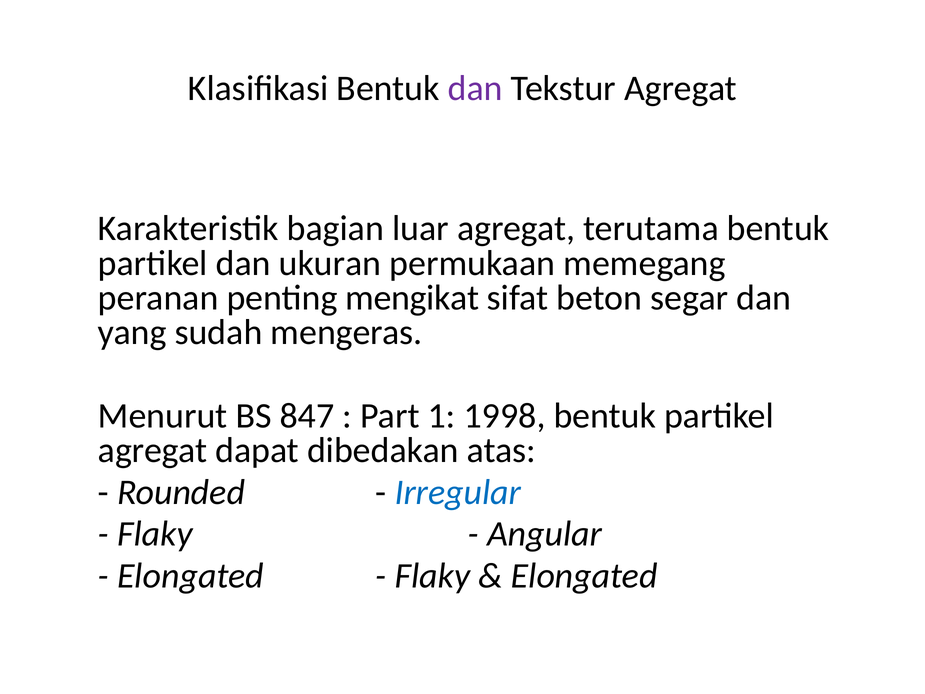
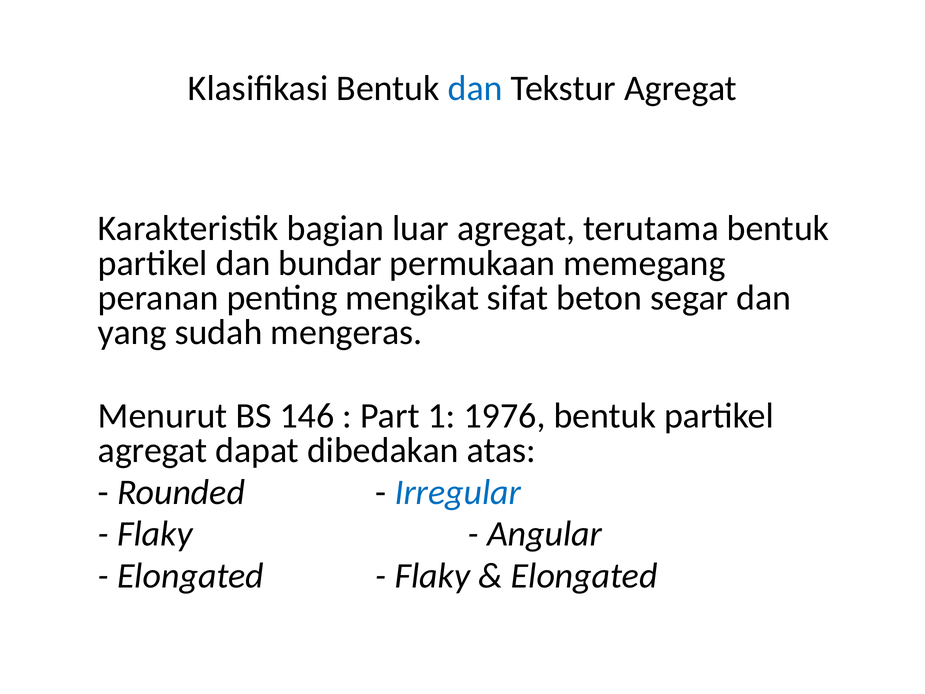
dan at (475, 88) colour: purple -> blue
ukuran: ukuran -> bundar
847: 847 -> 146
1998: 1998 -> 1976
